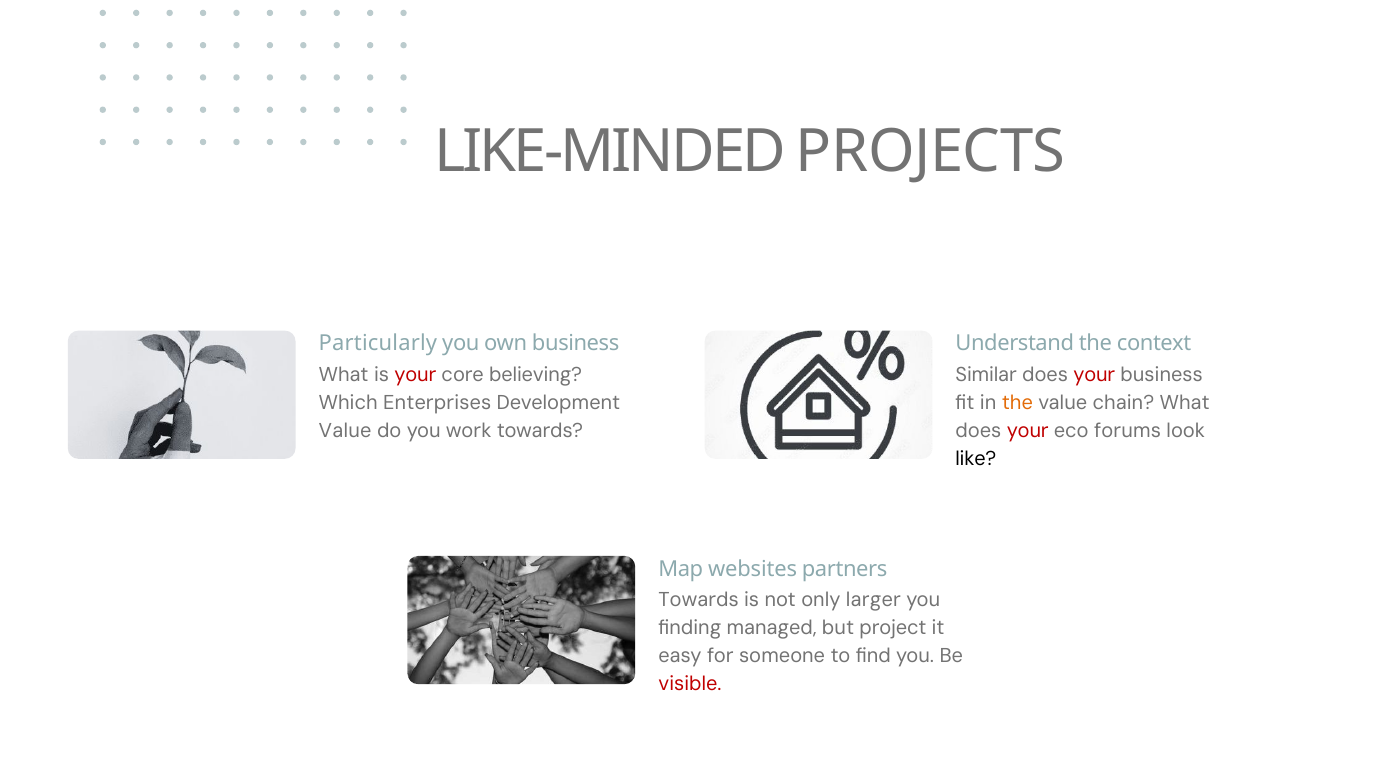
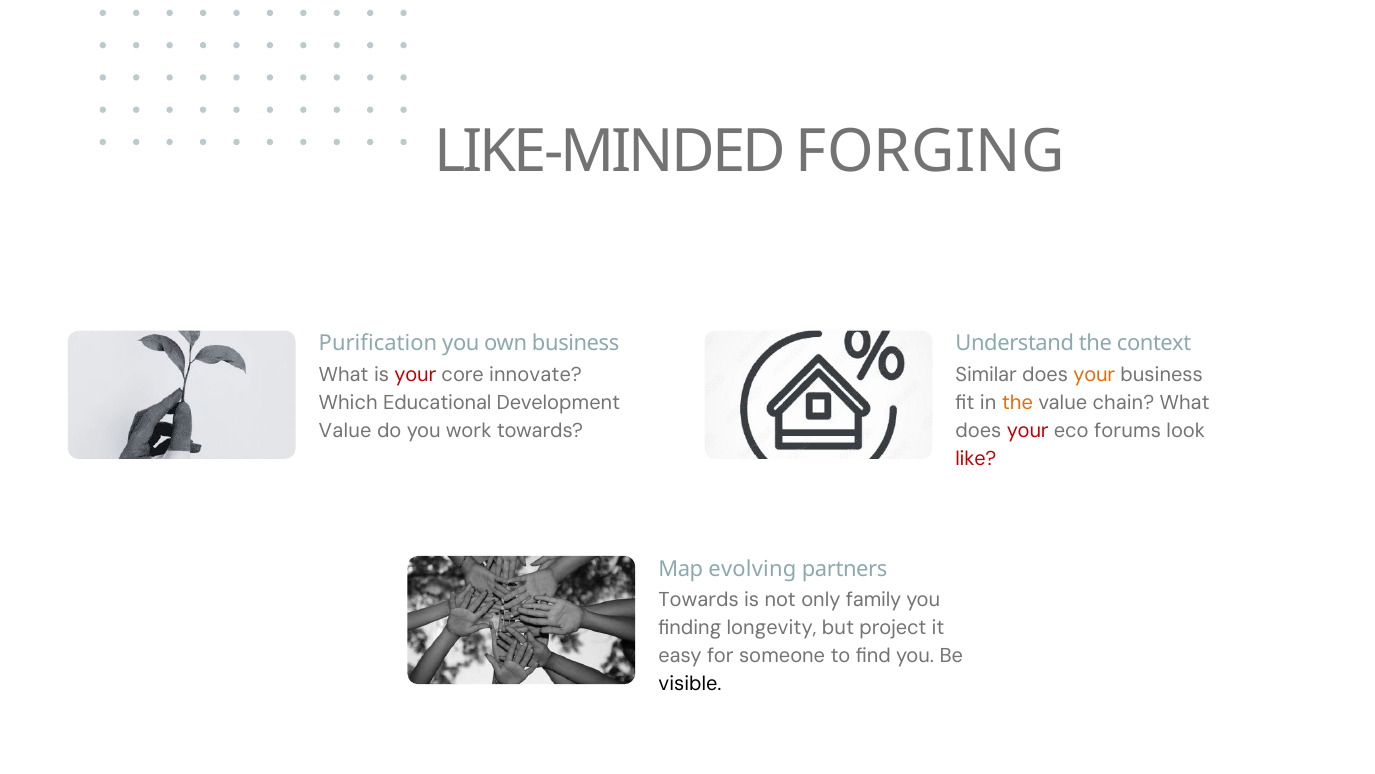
PROJECTS: PROJECTS -> FORGING
Particularly: Particularly -> Purification
your at (1094, 374) colour: red -> orange
believing: believing -> innovate
Enterprises: Enterprises -> Educational
like colour: black -> red
websites: websites -> evolving
larger: larger -> family
managed: managed -> longevity
visible colour: red -> black
